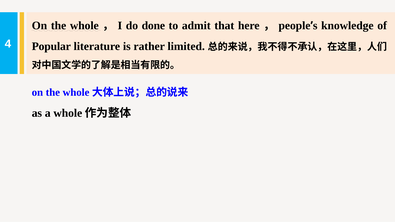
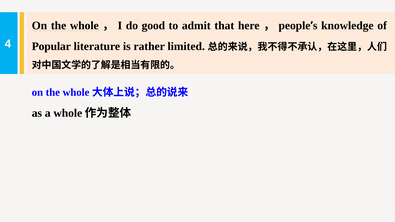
done: done -> good
